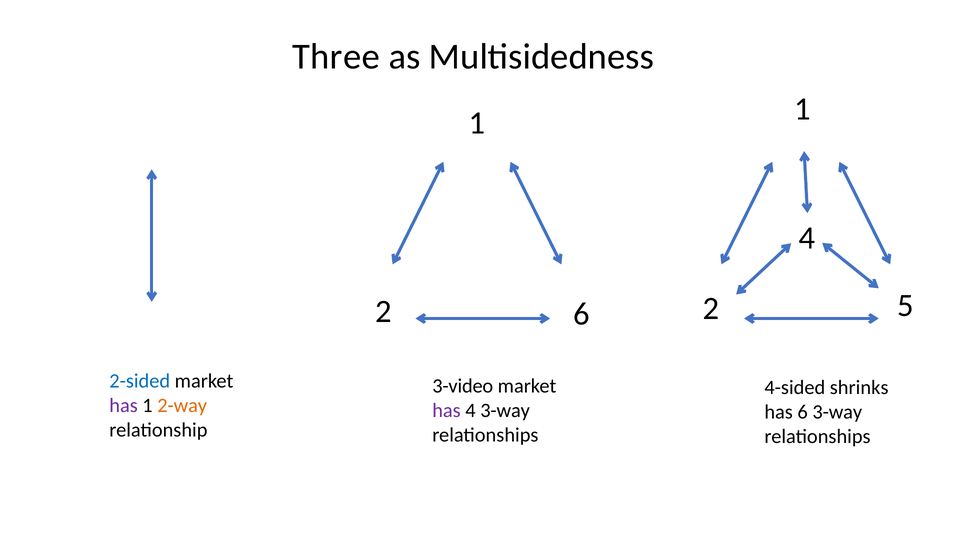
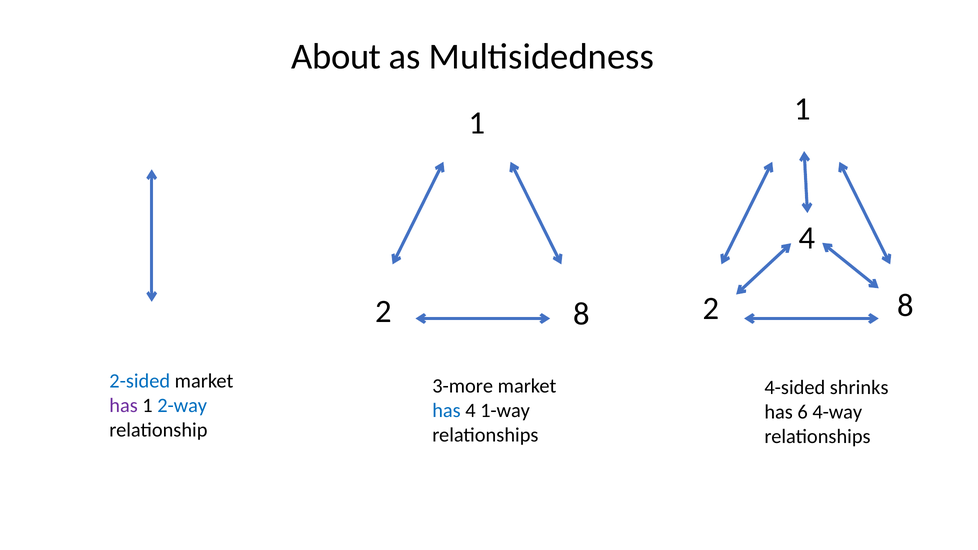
Three: Three -> About
5 at (906, 305): 5 -> 8
6 at (581, 314): 6 -> 8
3-video: 3-video -> 3-more
2-way colour: orange -> blue
has at (446, 411) colour: purple -> blue
4 3-way: 3-way -> 1-way
6 3-way: 3-way -> 4-way
